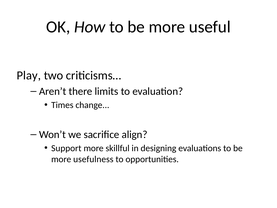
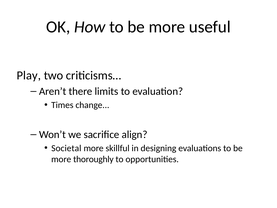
Support: Support -> Societal
usefulness: usefulness -> thoroughly
